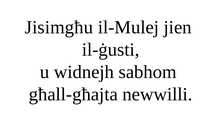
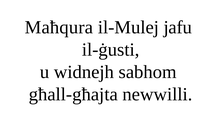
Jisimgħu: Jisimgħu -> Maħqura
jien: jien -> jafu
